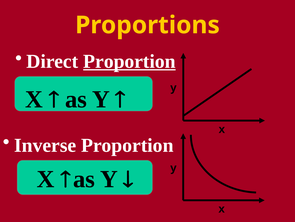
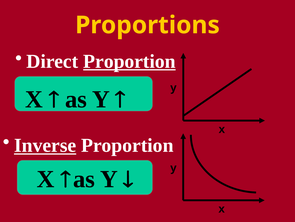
Inverse underline: none -> present
